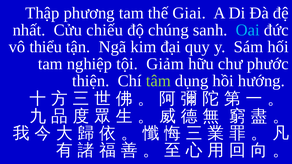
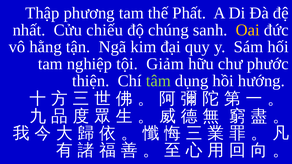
Giai: Giai -> Phất
Oai colour: light blue -> yellow
thiểu: thiểu -> hằng
